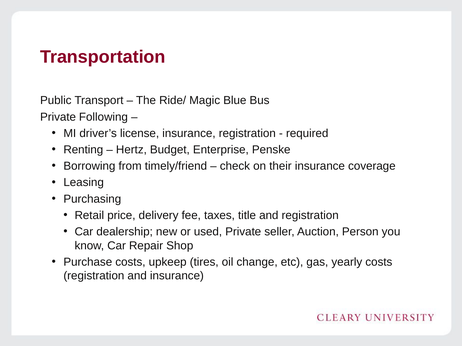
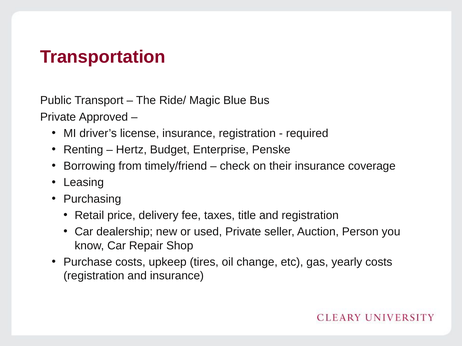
Following: Following -> Approved
